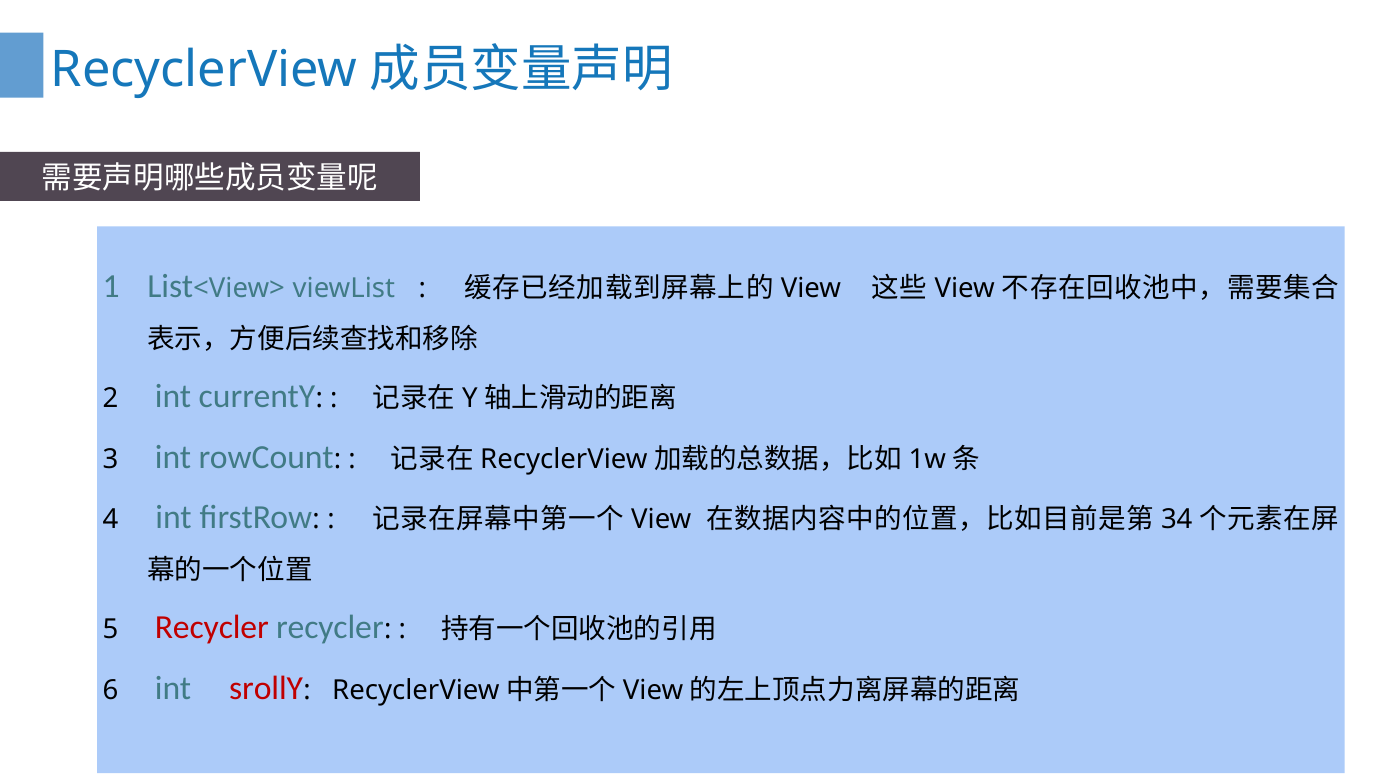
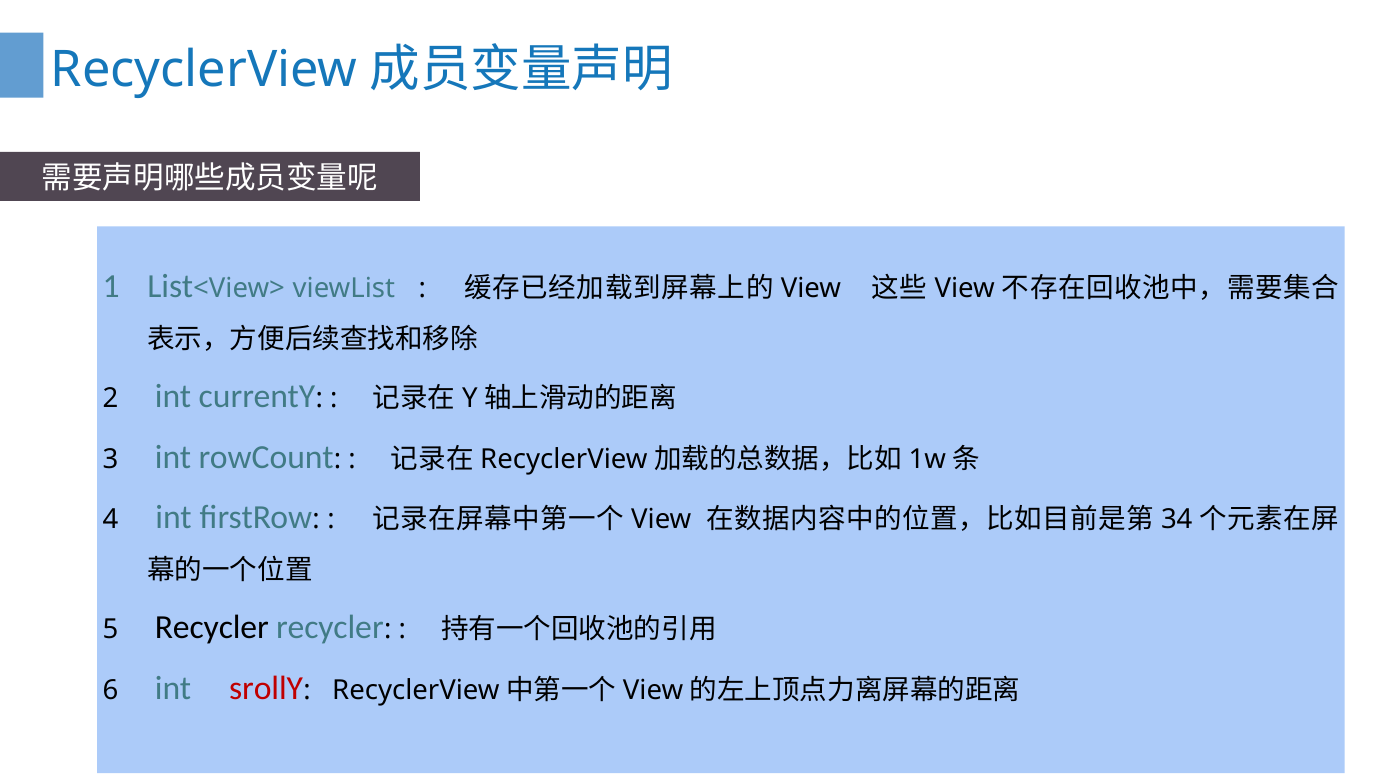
Recycler at (212, 628) colour: red -> black
